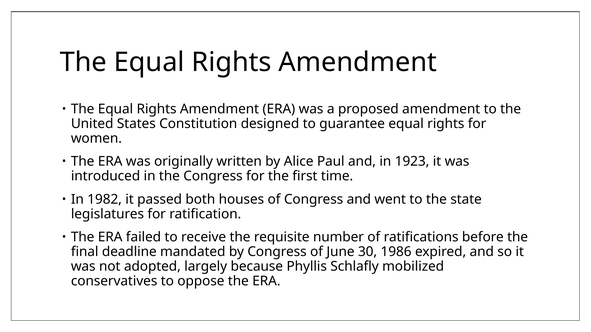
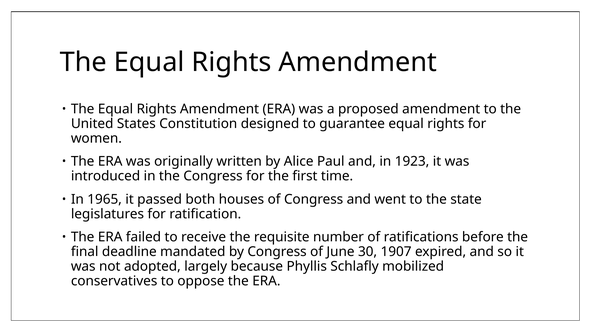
1982: 1982 -> 1965
1986: 1986 -> 1907
